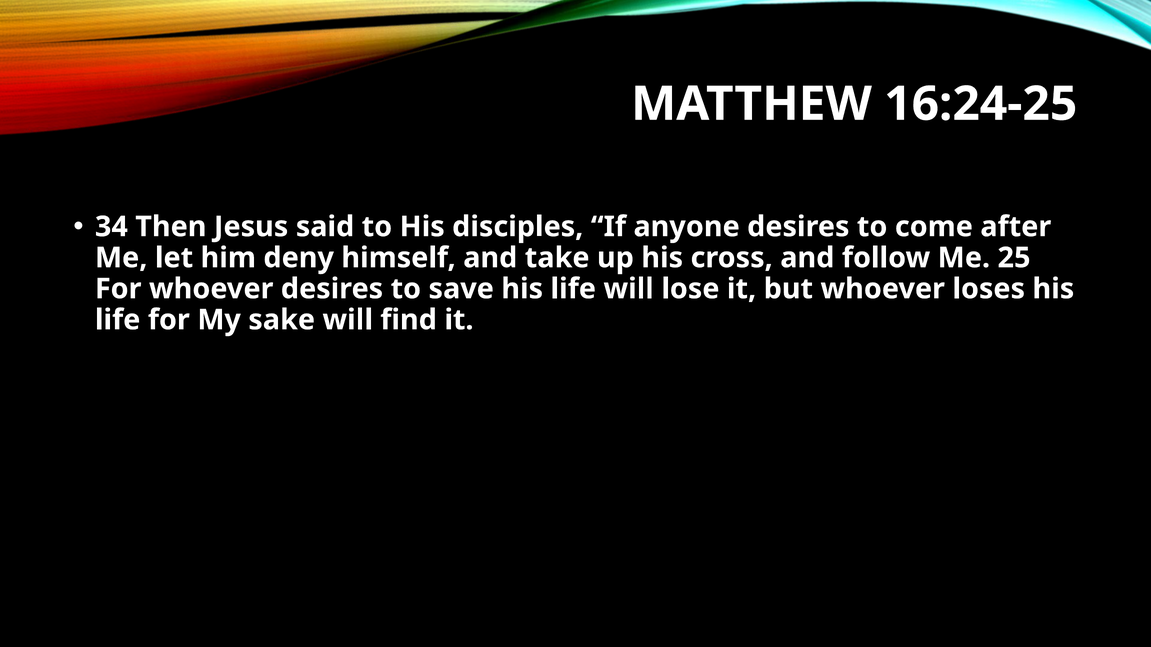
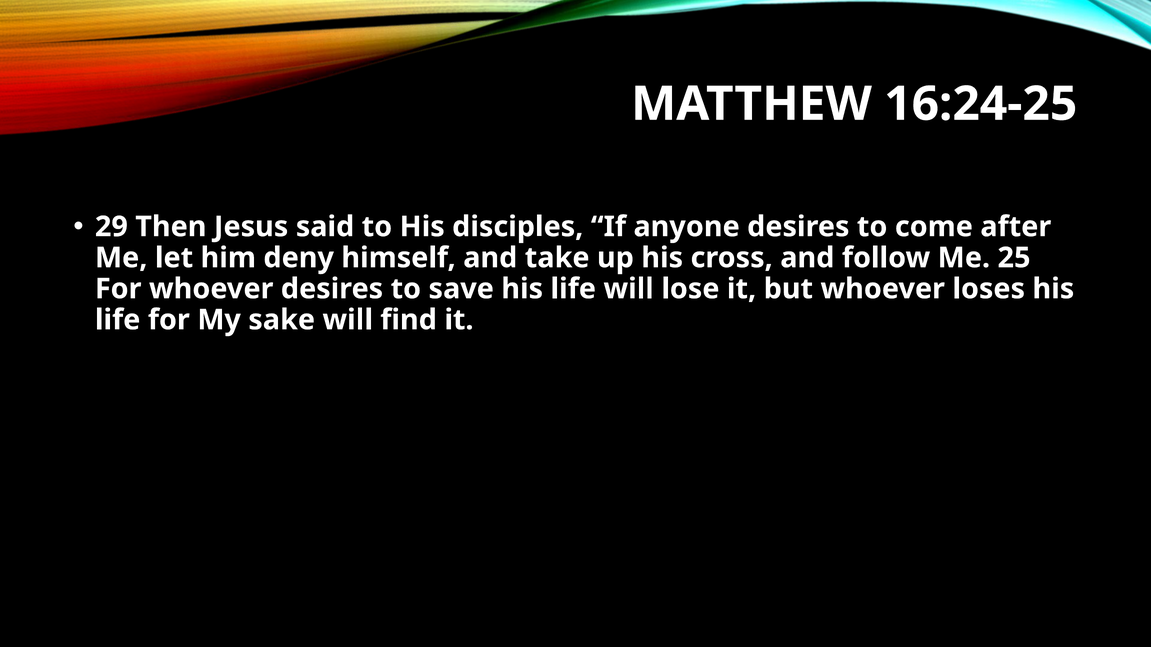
34: 34 -> 29
